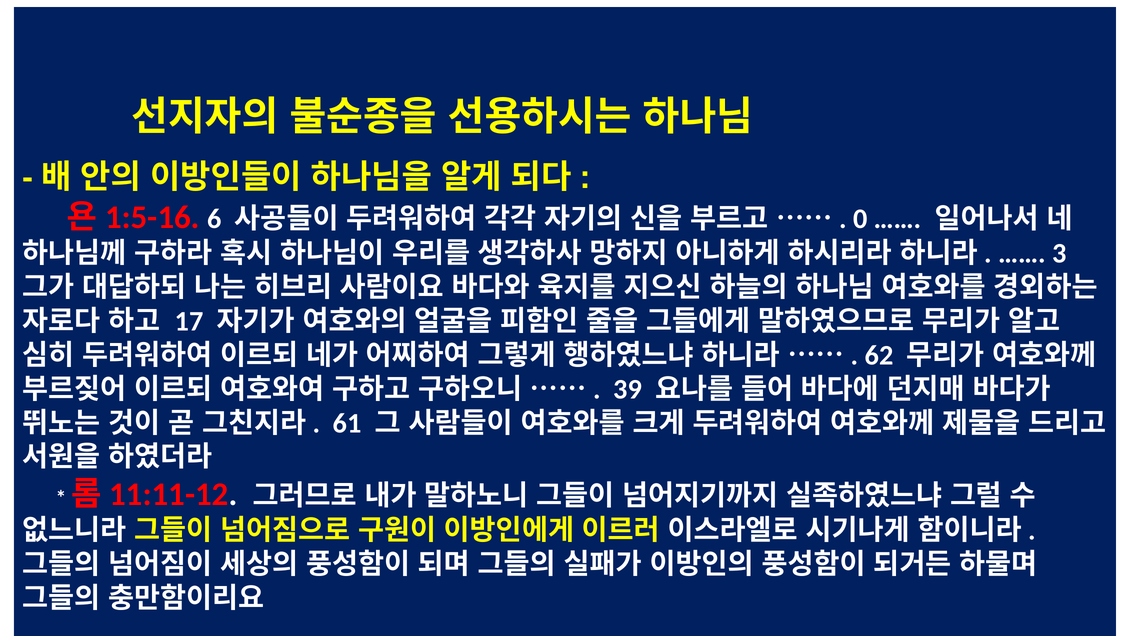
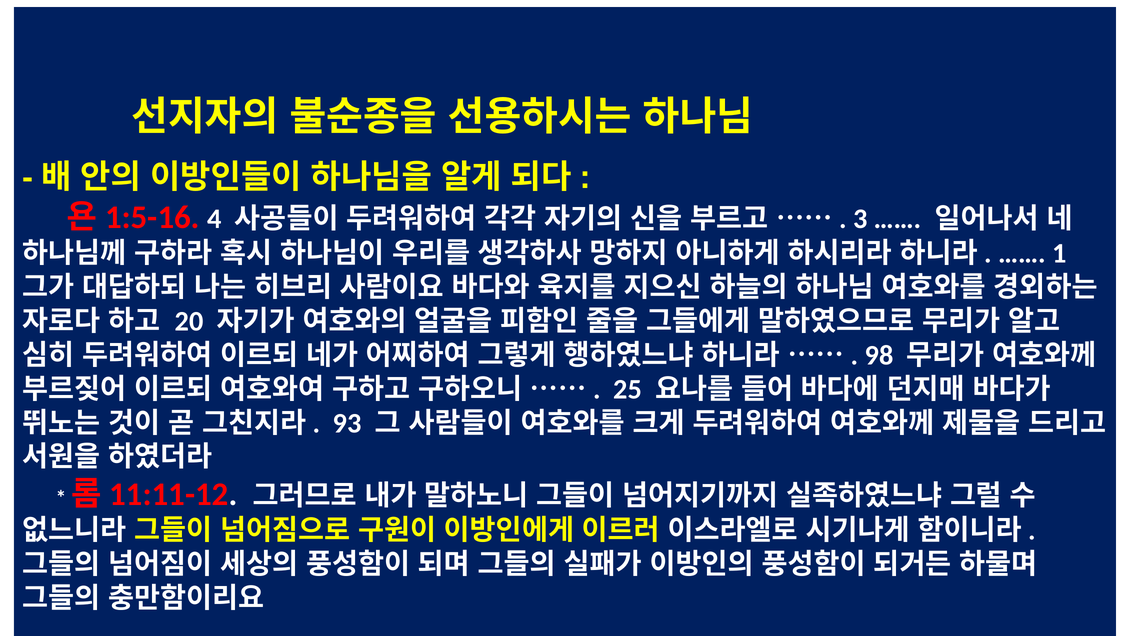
6: 6 -> 4
0: 0 -> 3
3: 3 -> 1
17: 17 -> 20
62: 62 -> 98
39: 39 -> 25
61: 61 -> 93
